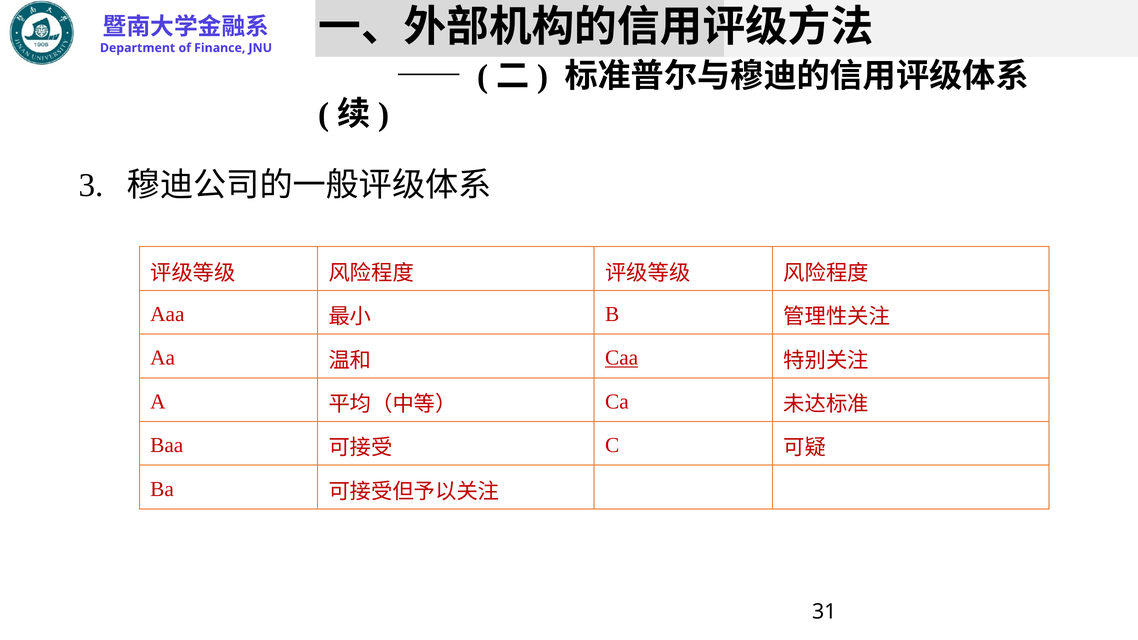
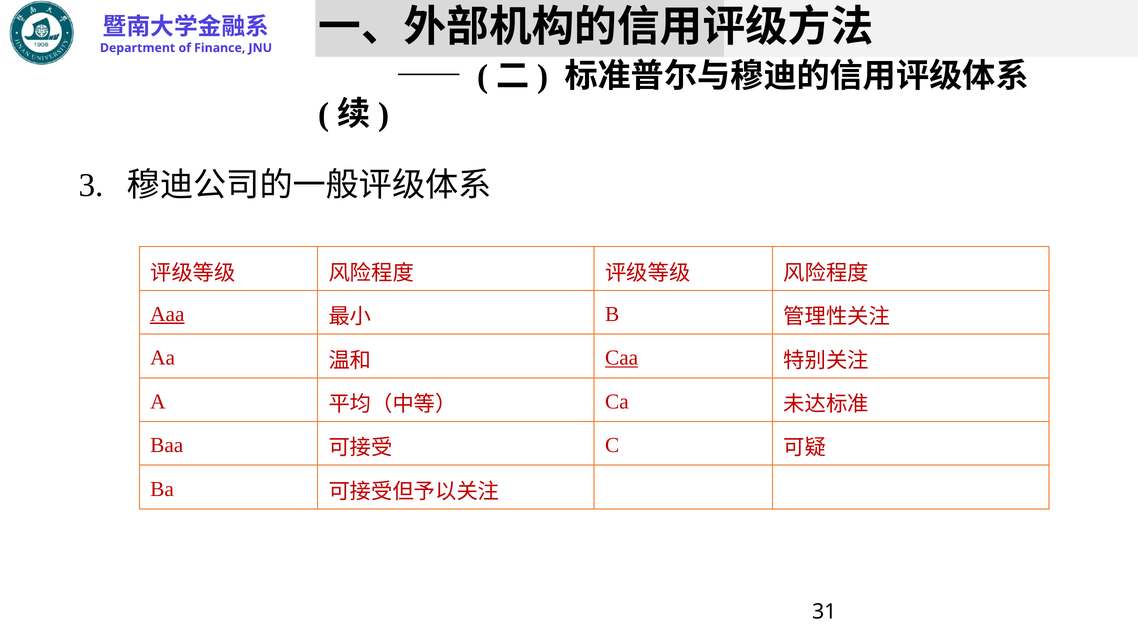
Aaa underline: none -> present
